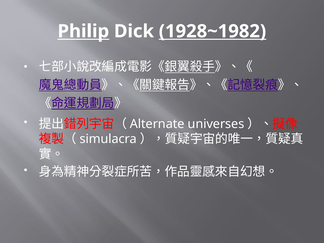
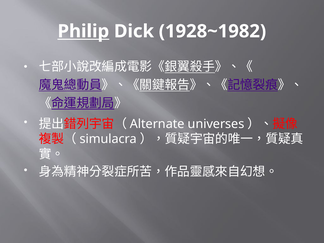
1928~1982 underline: present -> none
